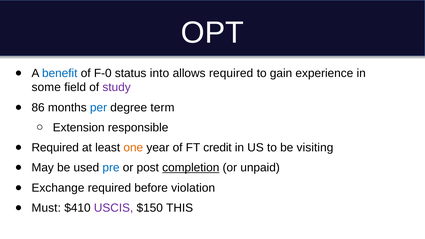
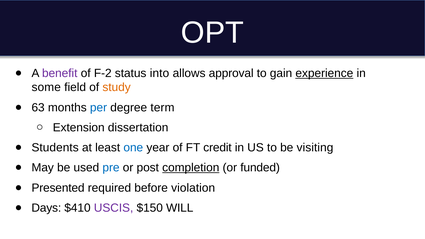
benefit colour: blue -> purple
F-0: F-0 -> F-2
allows required: required -> approval
experience underline: none -> present
study colour: purple -> orange
86: 86 -> 63
responsible: responsible -> dissertation
Required at (55, 148): Required -> Students
one colour: orange -> blue
unpaid: unpaid -> funded
Exchange: Exchange -> Presented
Must: Must -> Days
THIS: THIS -> WILL
